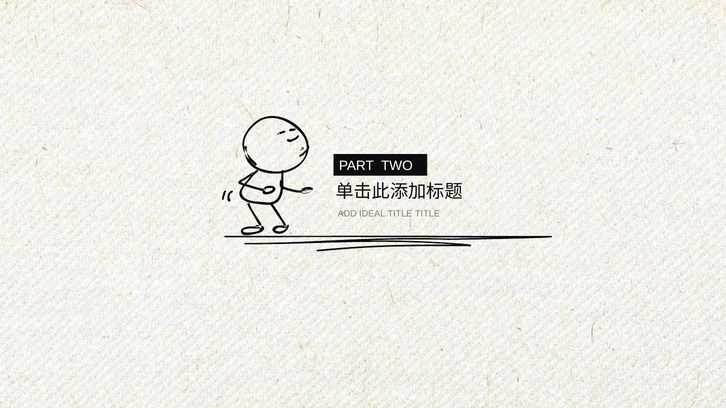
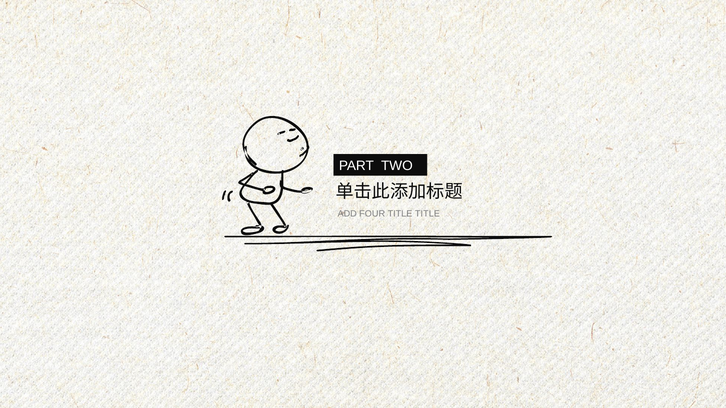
IDEAL: IDEAL -> FOUR
